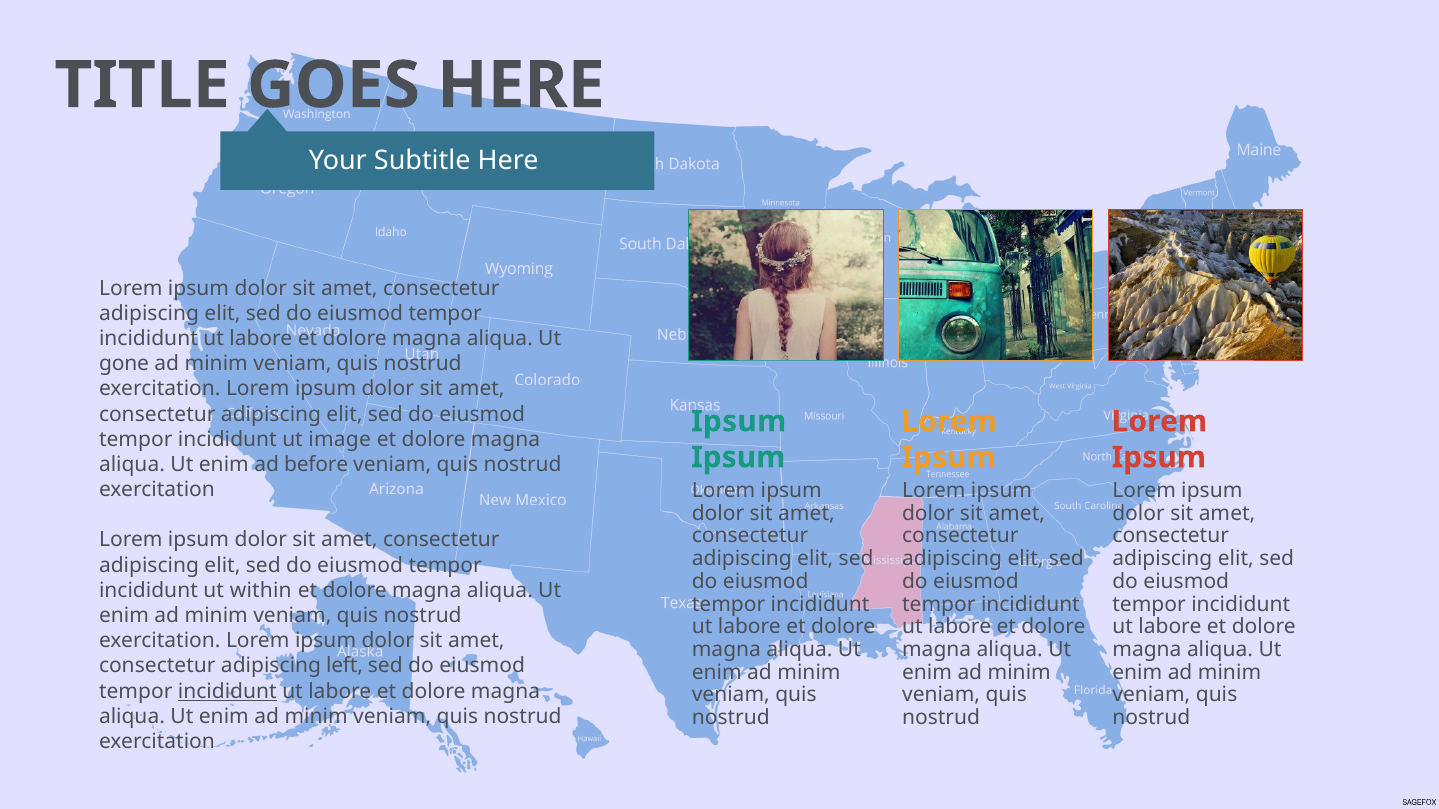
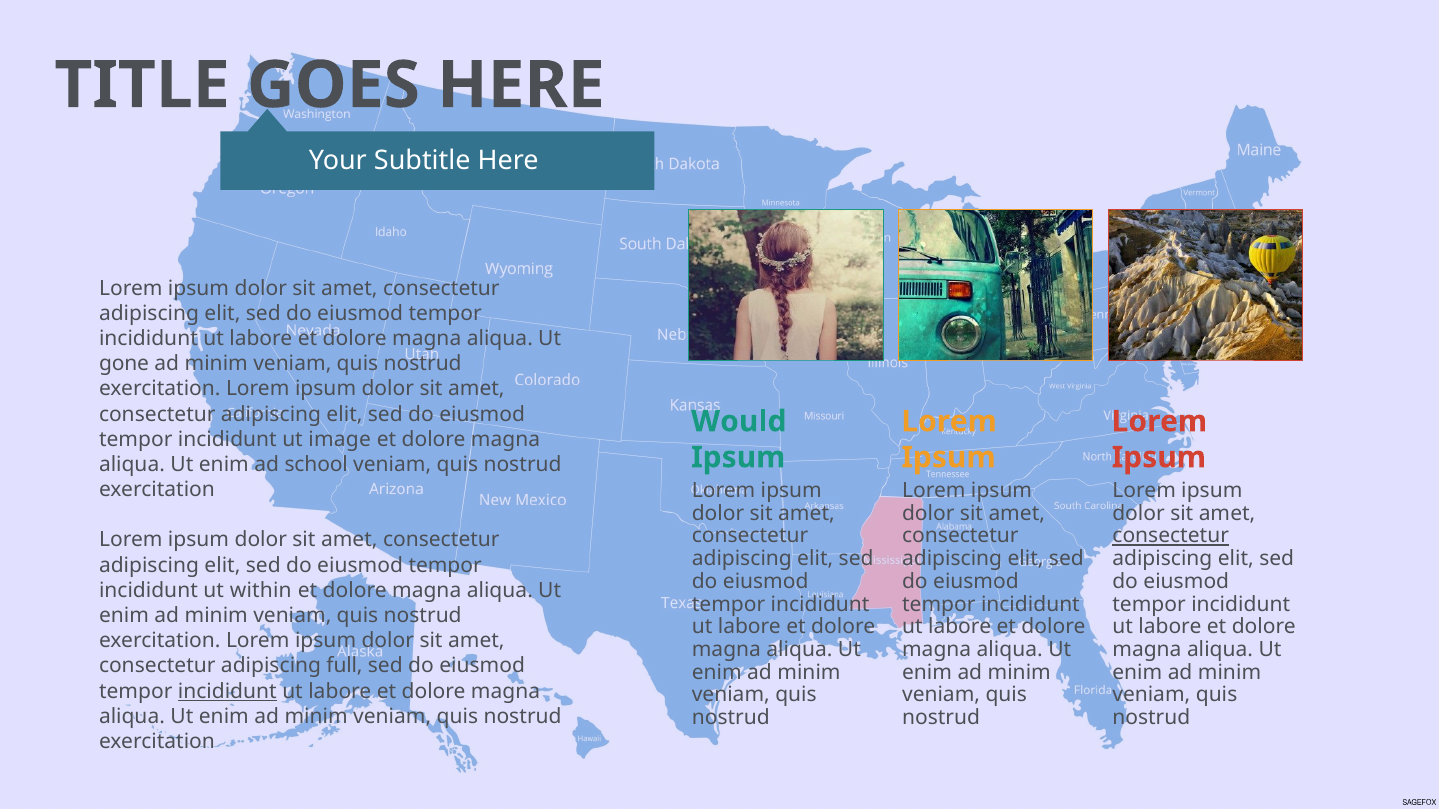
Ipsum at (739, 422): Ipsum -> Would
before: before -> school
consectetur at (1171, 536) underline: none -> present
left: left -> full
